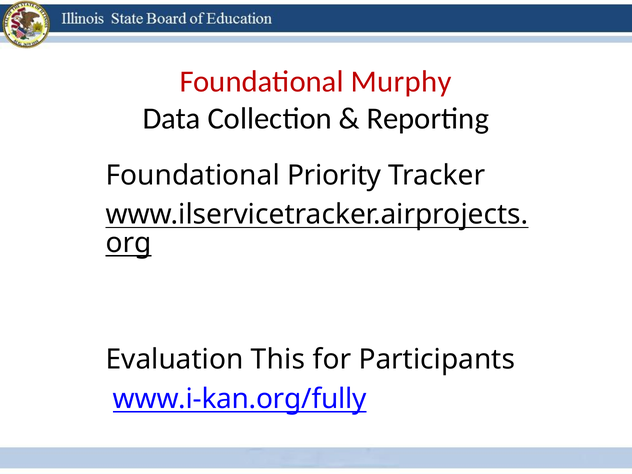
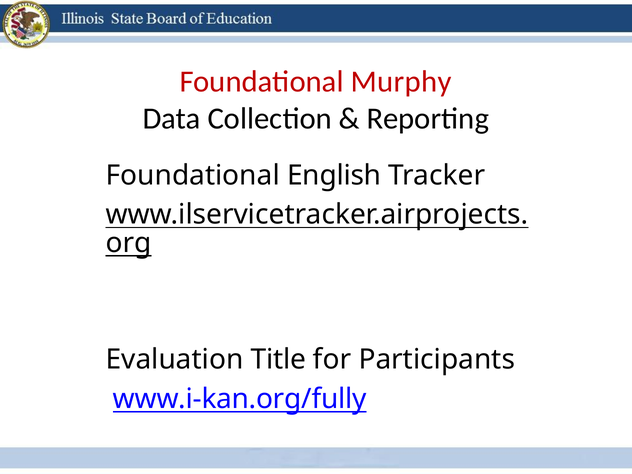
Priority: Priority -> English
This: This -> Title
